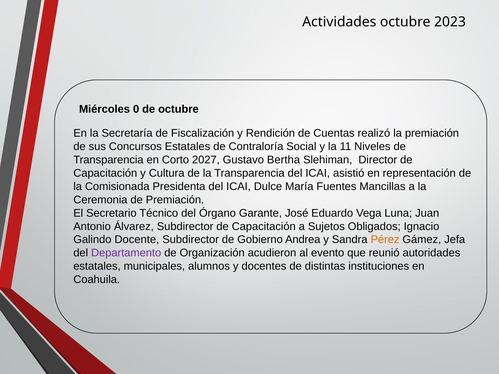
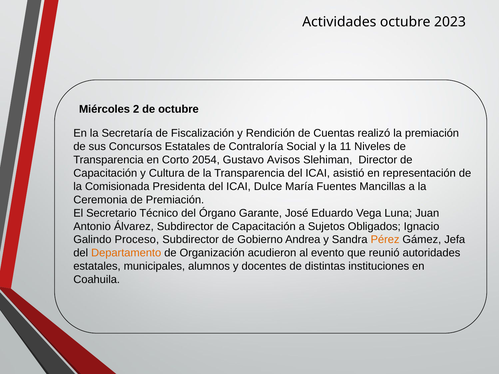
0: 0 -> 2
2027: 2027 -> 2054
Bertha: Bertha -> Avisos
Docente: Docente -> Proceso
Departamento colour: purple -> orange
